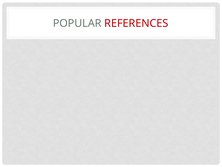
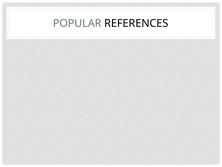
REFERENCES colour: red -> black
